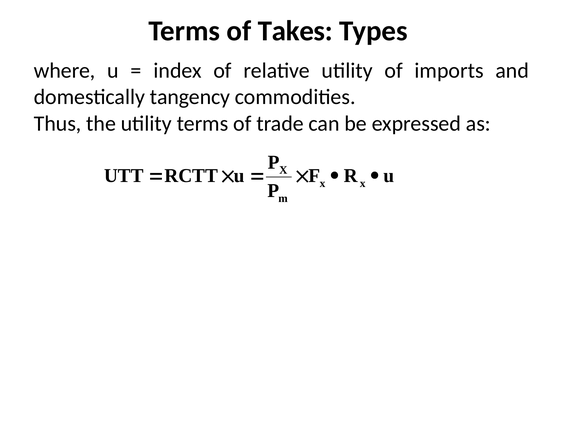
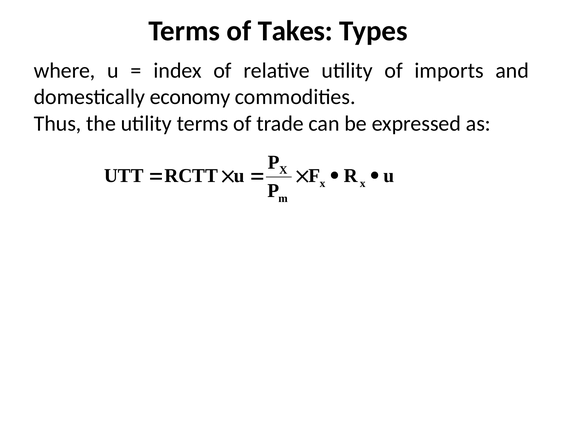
tangency: tangency -> economy
